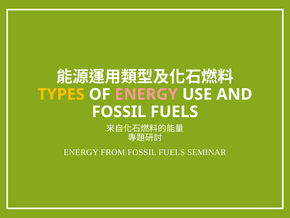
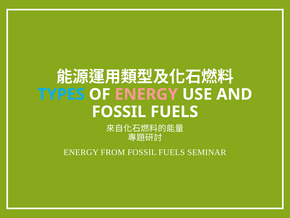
TYPES colour: yellow -> light blue
